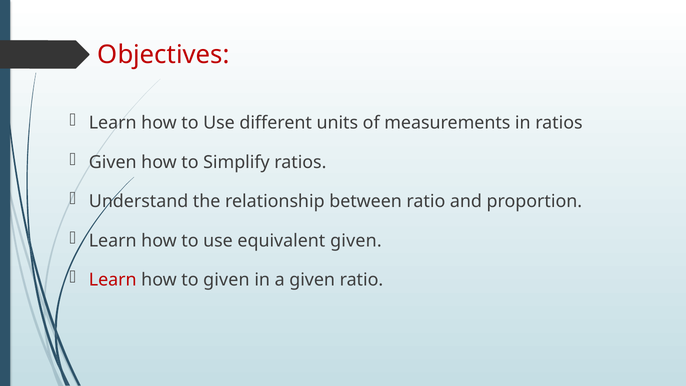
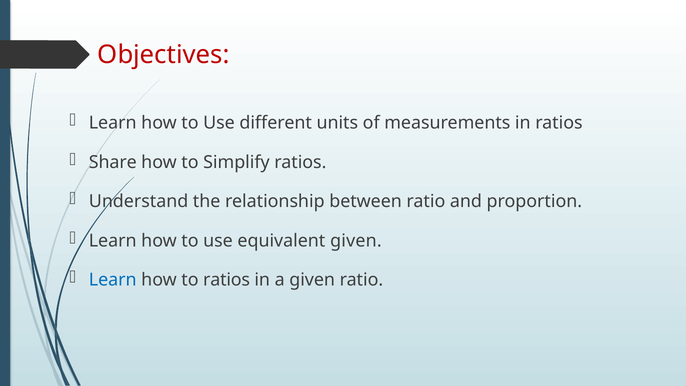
Given at (113, 162): Given -> Share
Learn at (113, 280) colour: red -> blue
to given: given -> ratios
